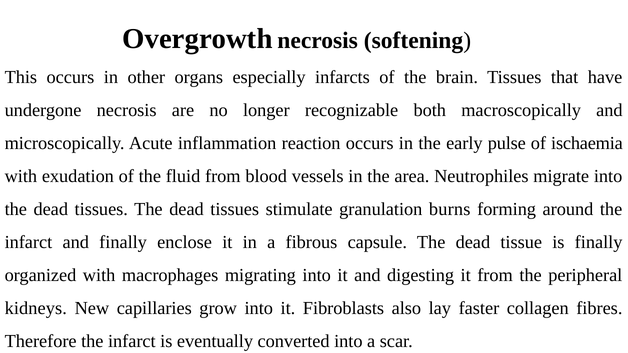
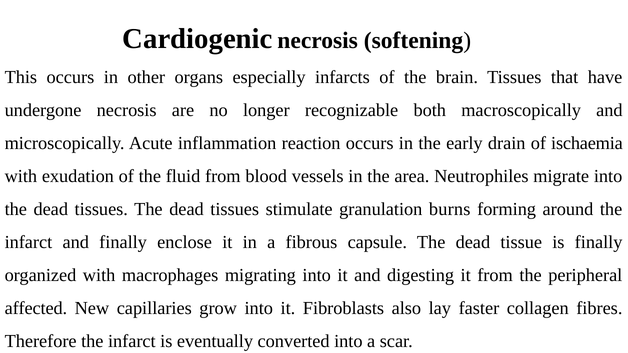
Overgrowth: Overgrowth -> Cardiogenic
pulse: pulse -> drain
kidneys: kidneys -> affected
